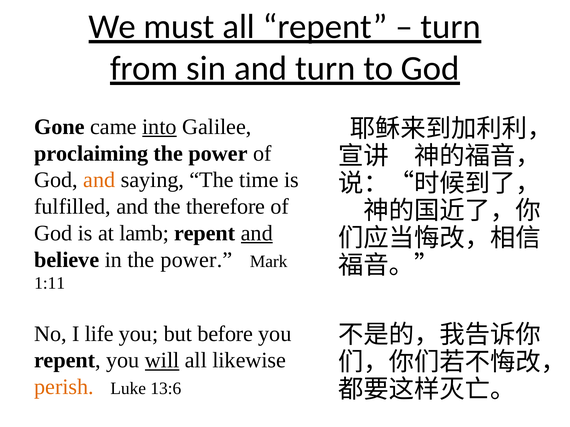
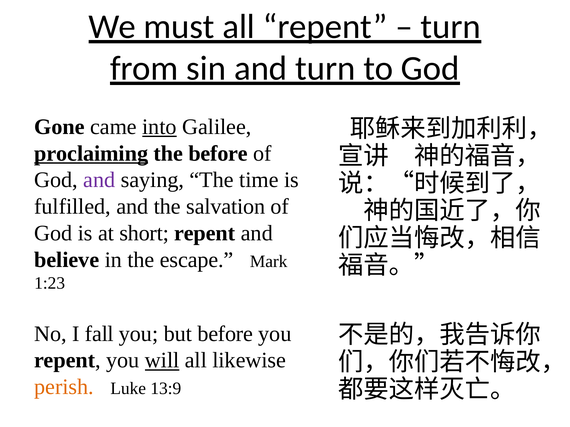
proclaiming underline: none -> present
power at (218, 154): power -> before
and at (99, 180) colour: orange -> purple
therefore: therefore -> salvation
lamb: lamb -> short
and at (257, 233) underline: present -> none
in the power: power -> escape
1:11: 1:11 -> 1:23
life: life -> fall
13:6: 13:6 -> 13:9
